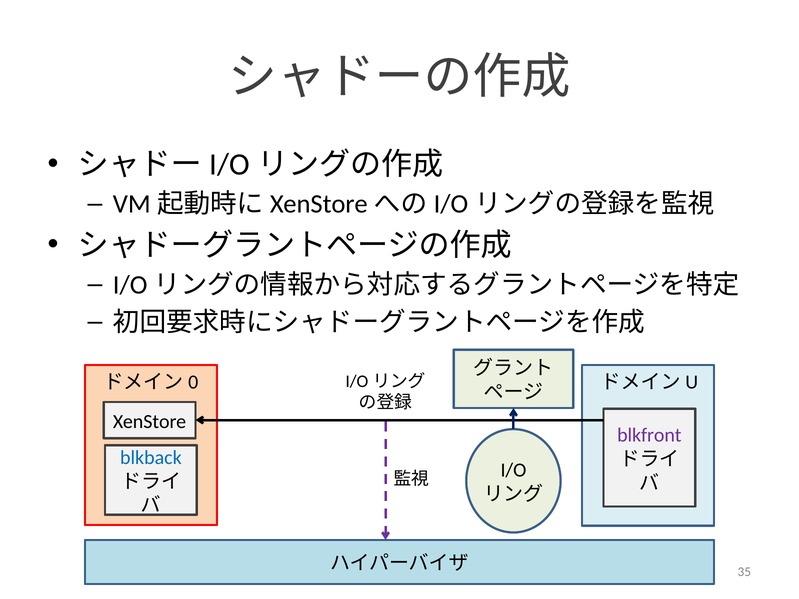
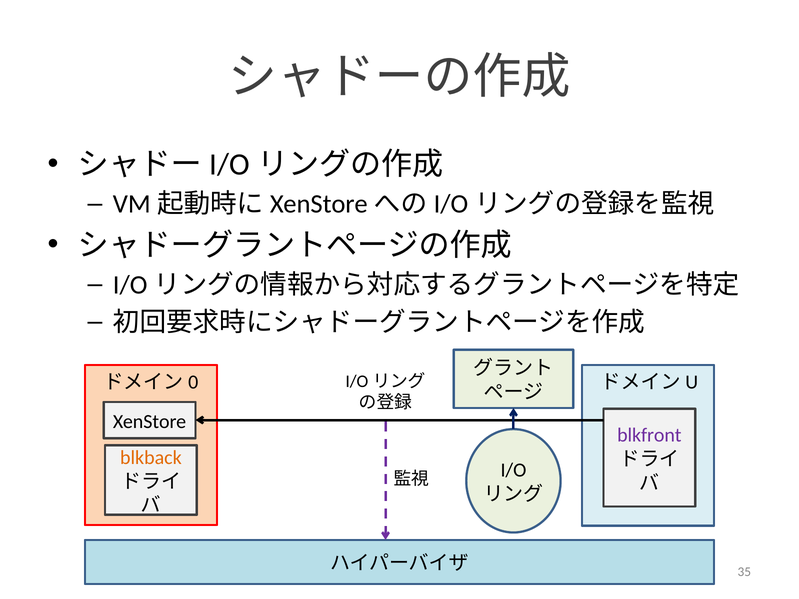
blkback colour: blue -> orange
